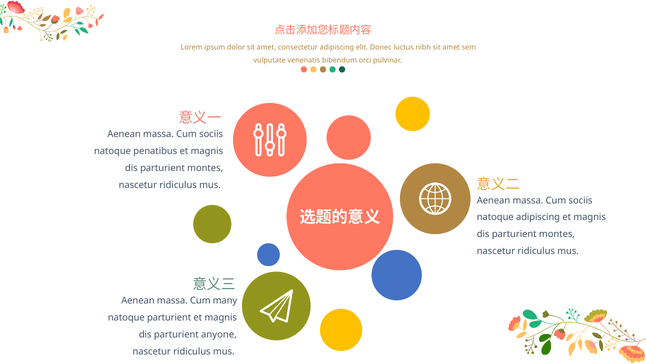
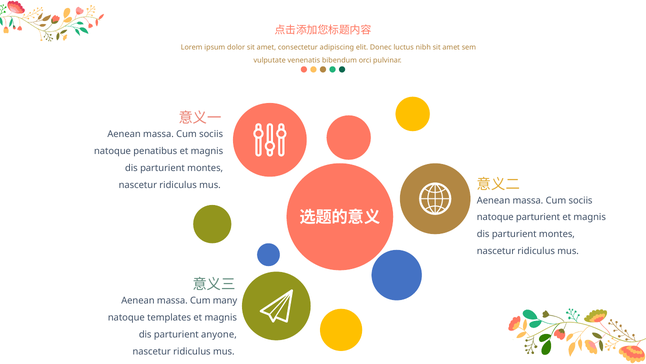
natoque adipiscing: adipiscing -> parturient
natoque parturient: parturient -> templates
